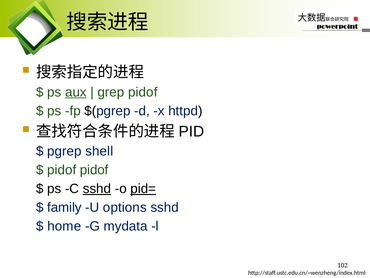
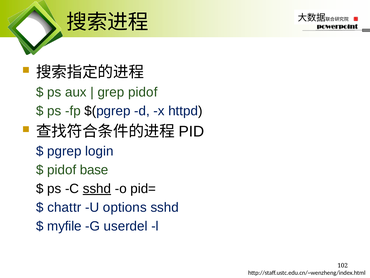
aux underline: present -> none
shell: shell -> login
pidof pidof: pidof -> base
pid= underline: present -> none
family: family -> chattr
home: home -> myfile
mydata: mydata -> userdel
